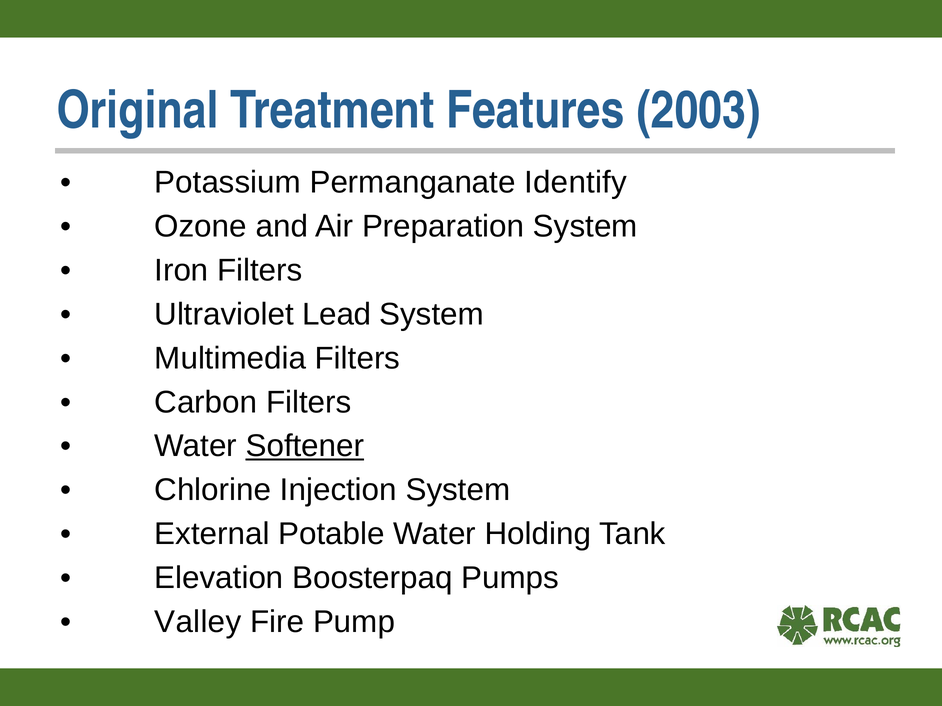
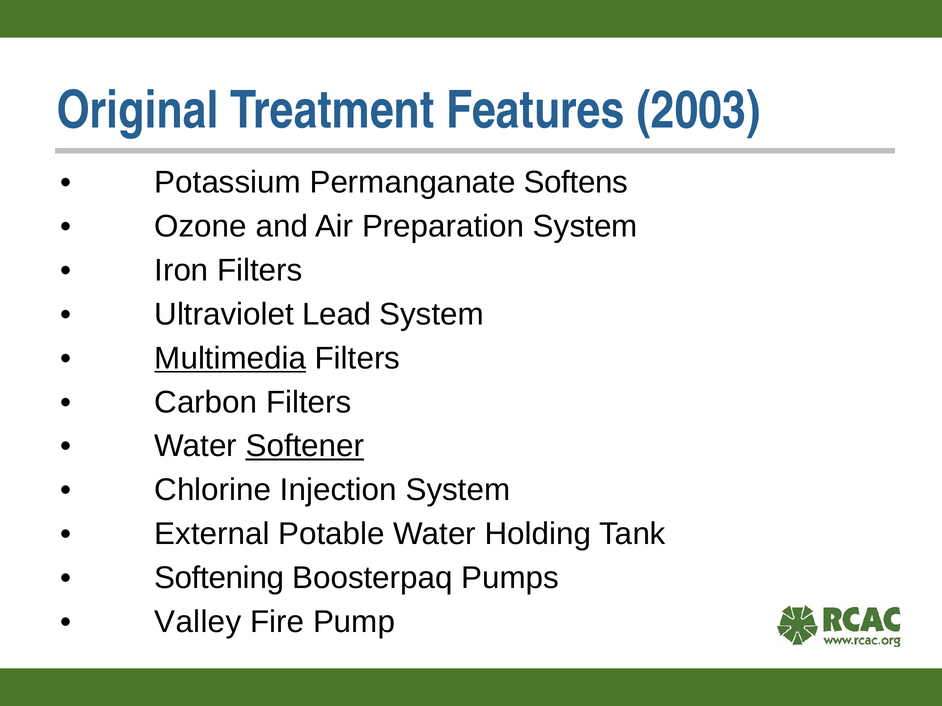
Identify: Identify -> Softens
Multimedia underline: none -> present
Elevation: Elevation -> Softening
